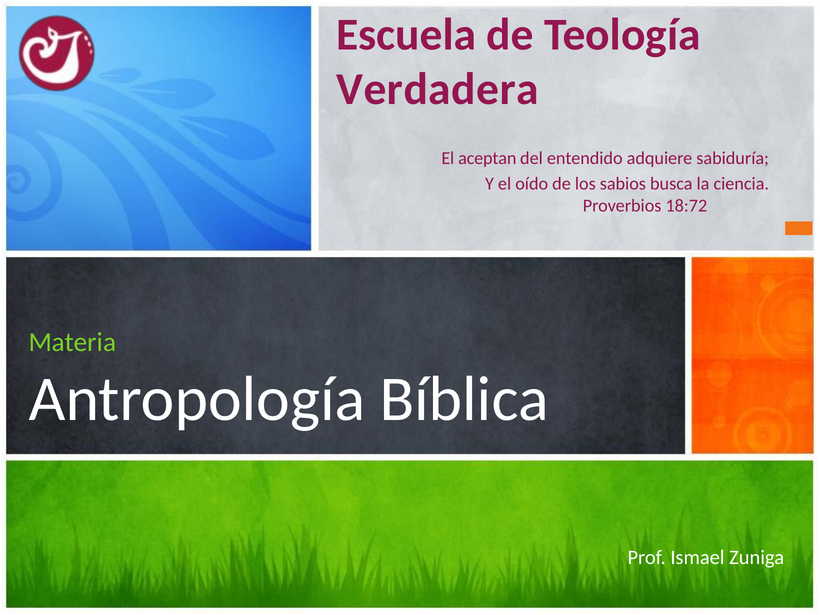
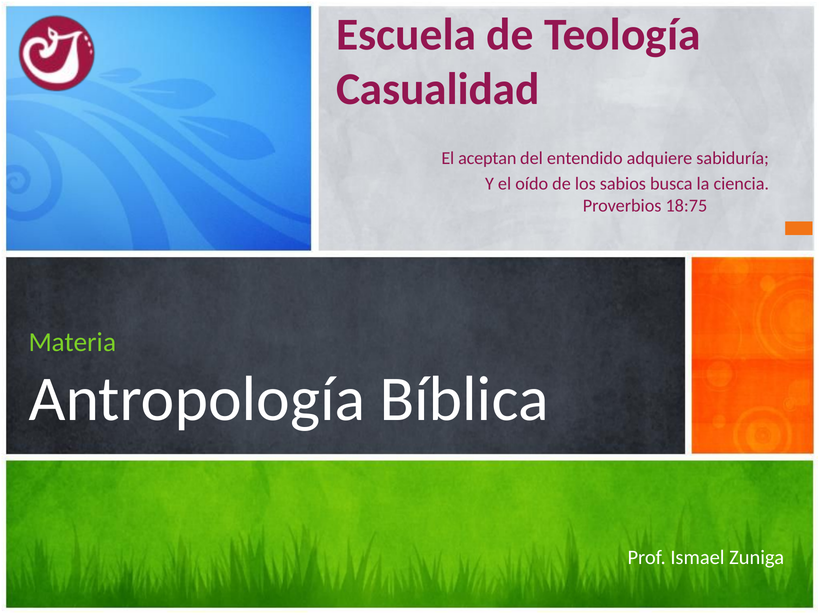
Verdadera: Verdadera -> Casualidad
18:72: 18:72 -> 18:75
